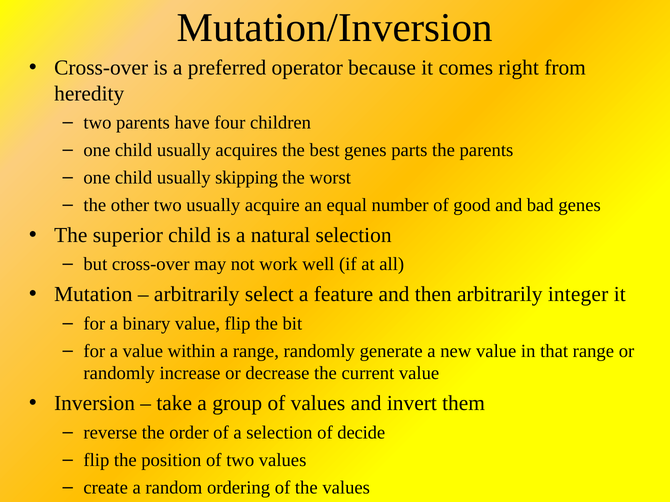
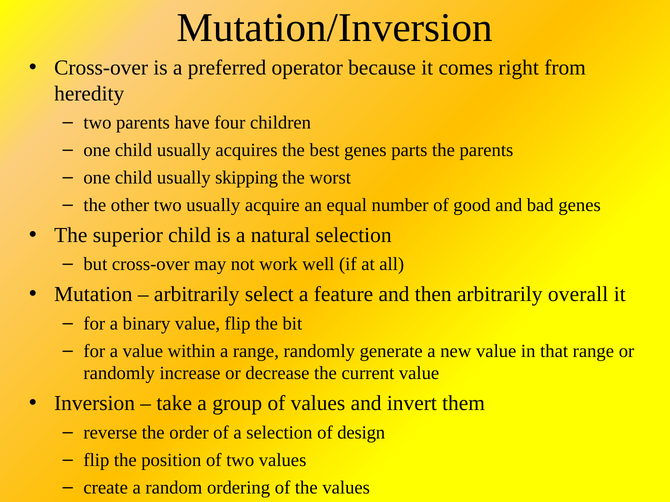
integer: integer -> overall
decide: decide -> design
